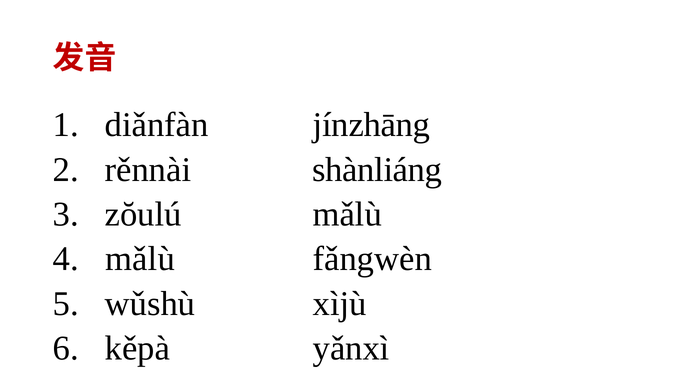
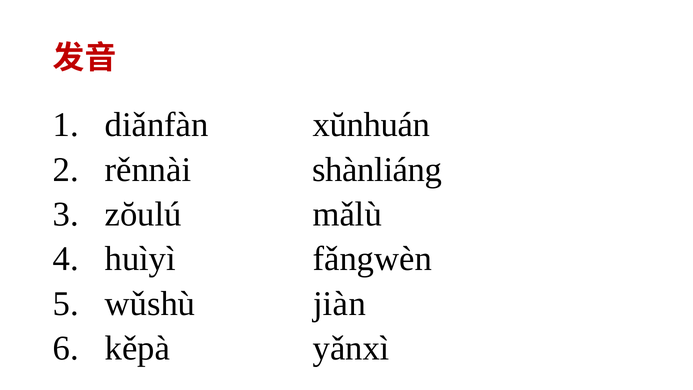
jínzhāng: jínzhāng -> xŭnhuán
mǎlù at (140, 259): mǎlù -> huìyì
xìjù: xìjù -> jiàn
